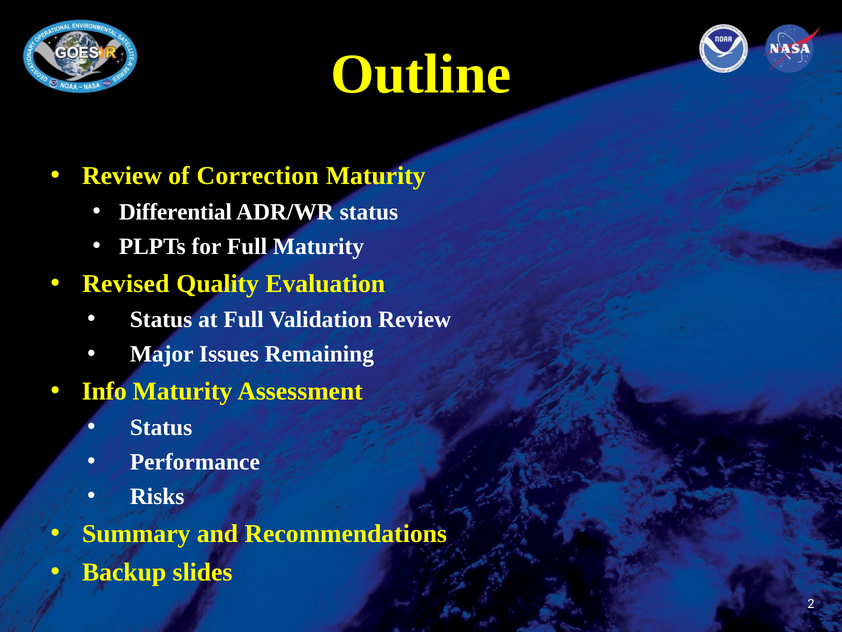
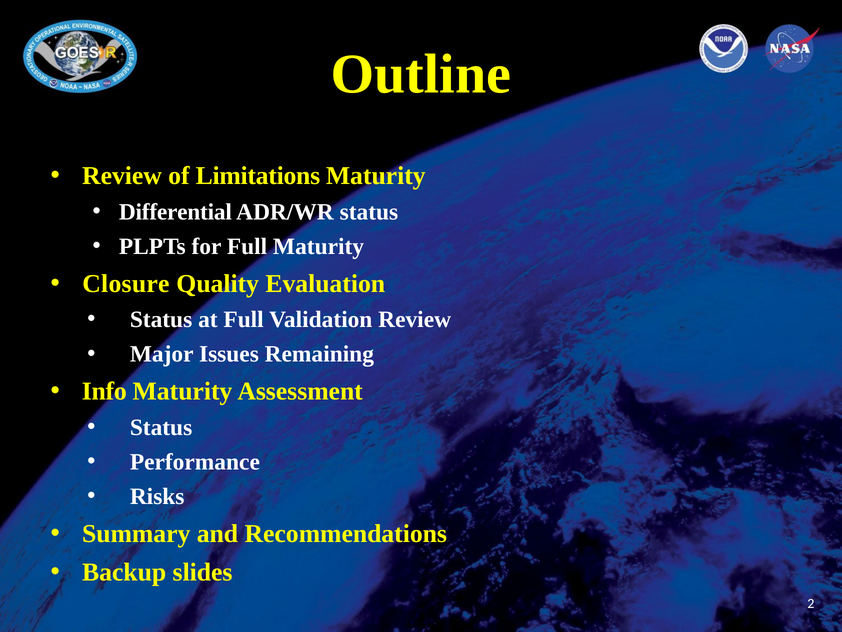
Correction: Correction -> Limitations
Revised: Revised -> Closure
